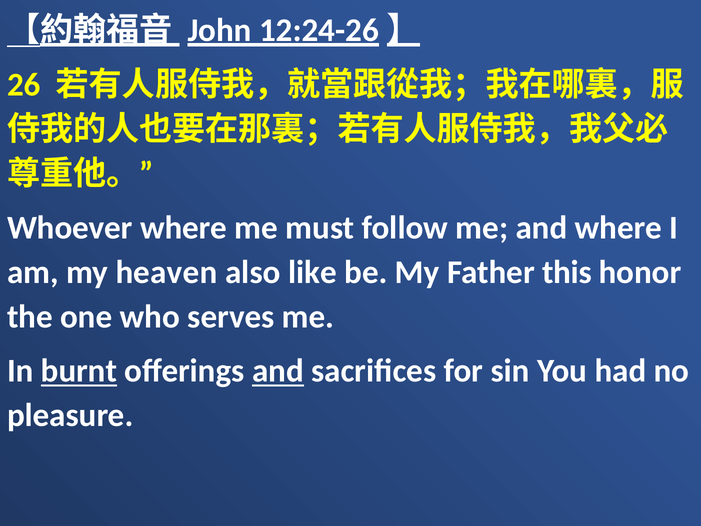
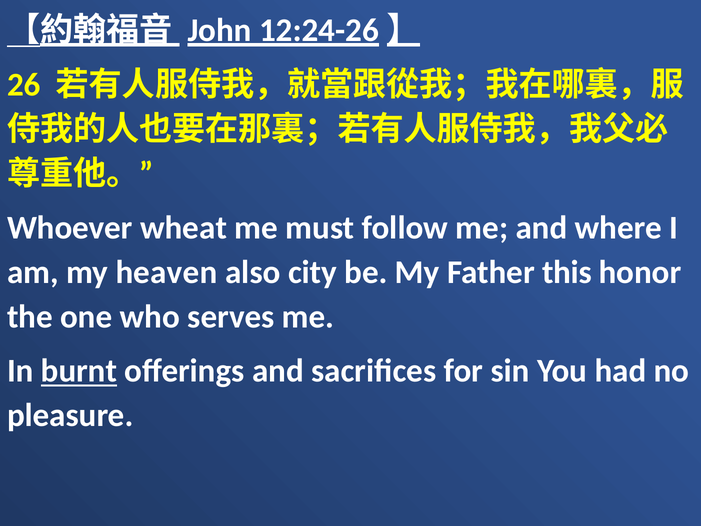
Whoever where: where -> wheat
like: like -> city
and at (278, 371) underline: present -> none
